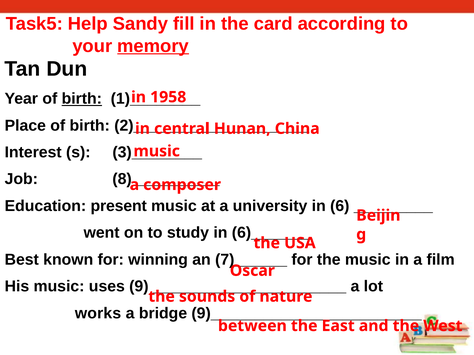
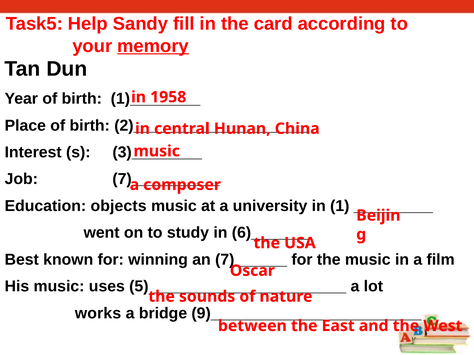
birth at (82, 99) underline: present -> none
8)__________: 8)__________ -> 7)__________
present: present -> objects
6: 6 -> 1
9: 9 -> 5
